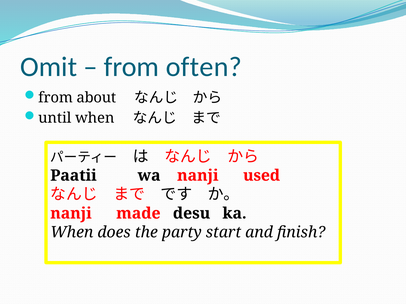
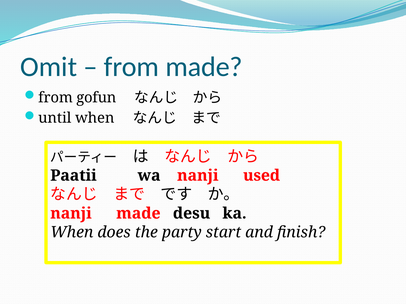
from often: often -> made
about: about -> gofun
